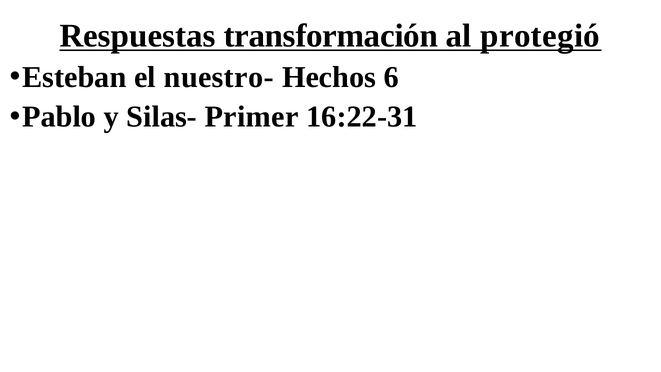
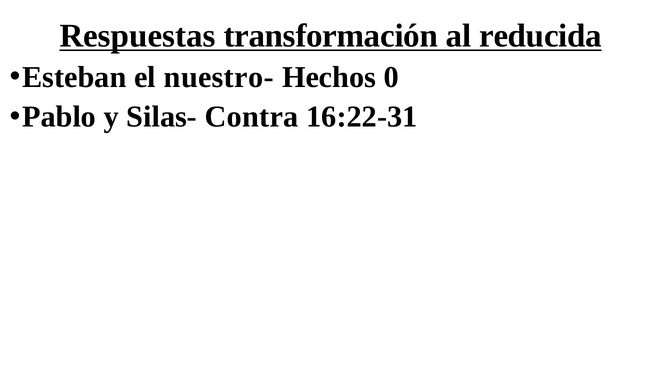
protegió: protegió -> reducida
6: 6 -> 0
Primer: Primer -> Contra
